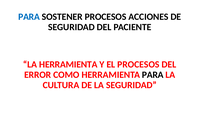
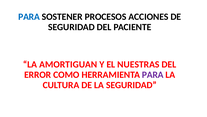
LA HERRAMIENTA: HERRAMIENTA -> AMORTIGUAN
EL PROCESOS: PROCESOS -> NUESTRAS
PARA at (153, 74) colour: black -> purple
